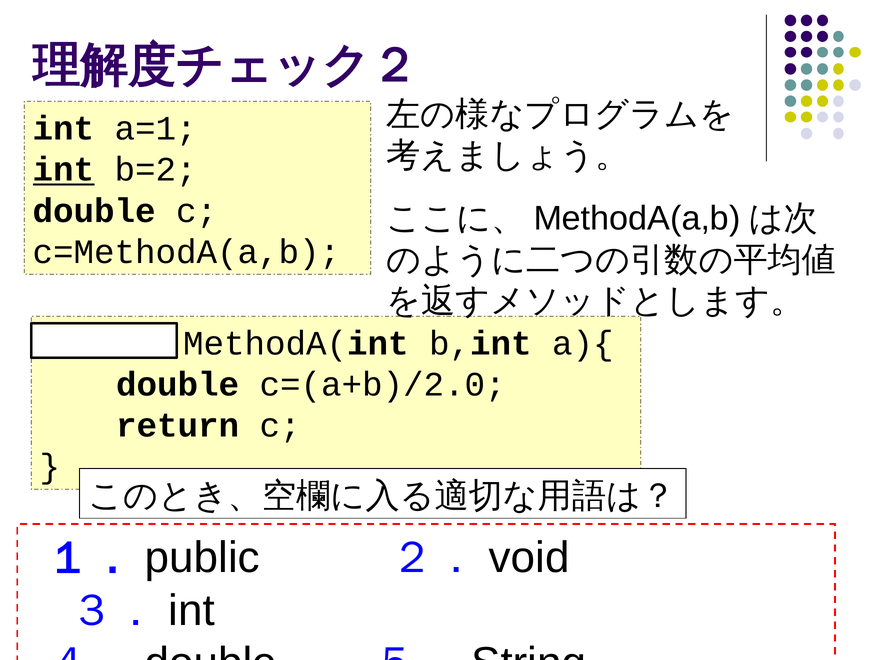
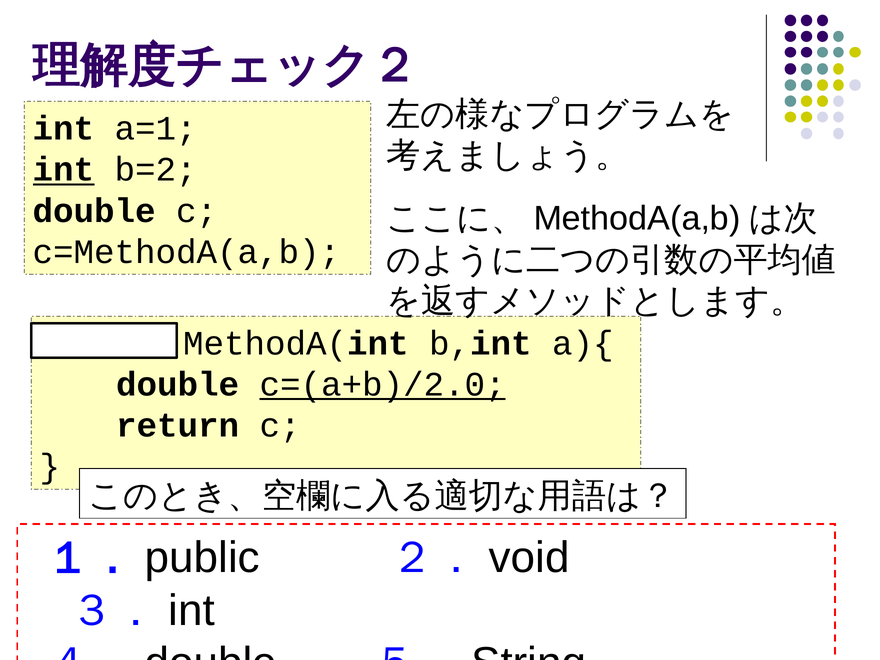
c=(a+b)/2.0 underline: none -> present
